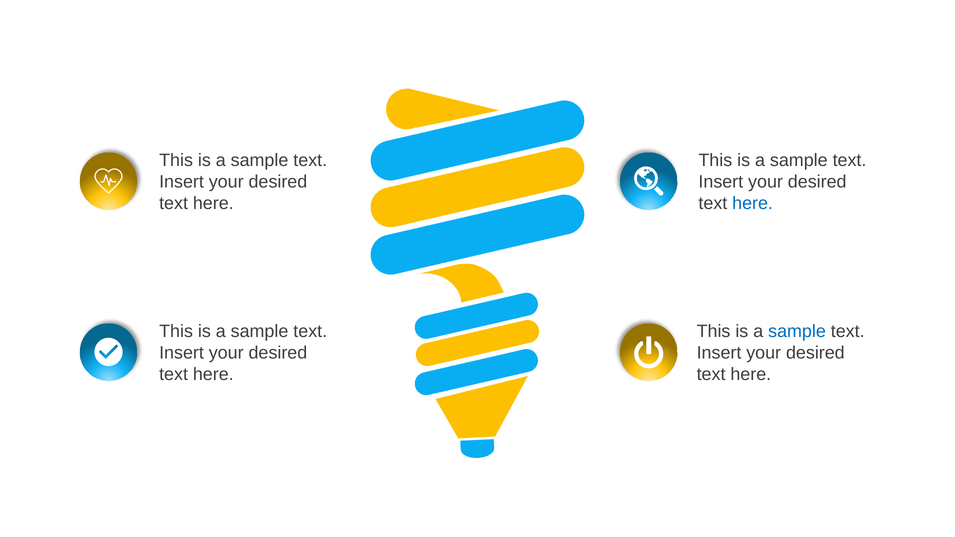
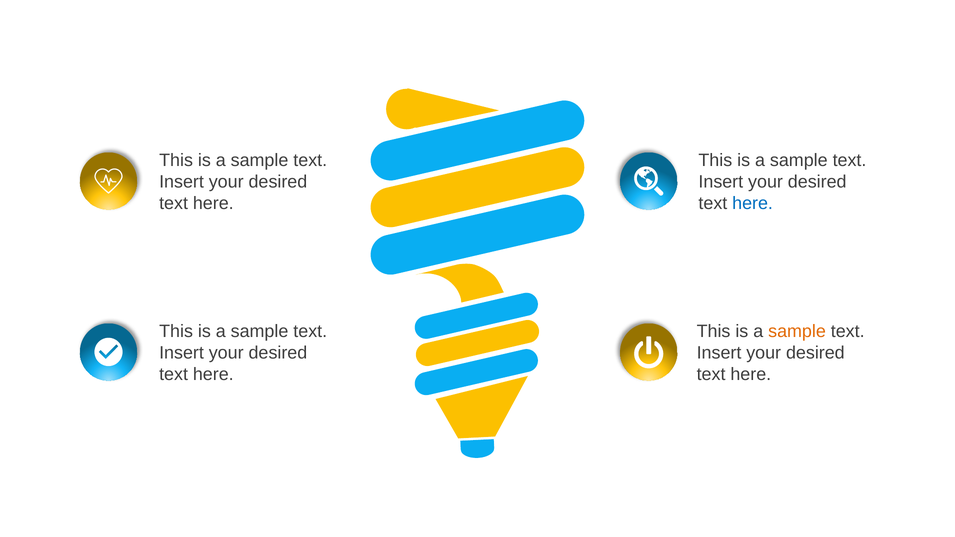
sample at (797, 331) colour: blue -> orange
